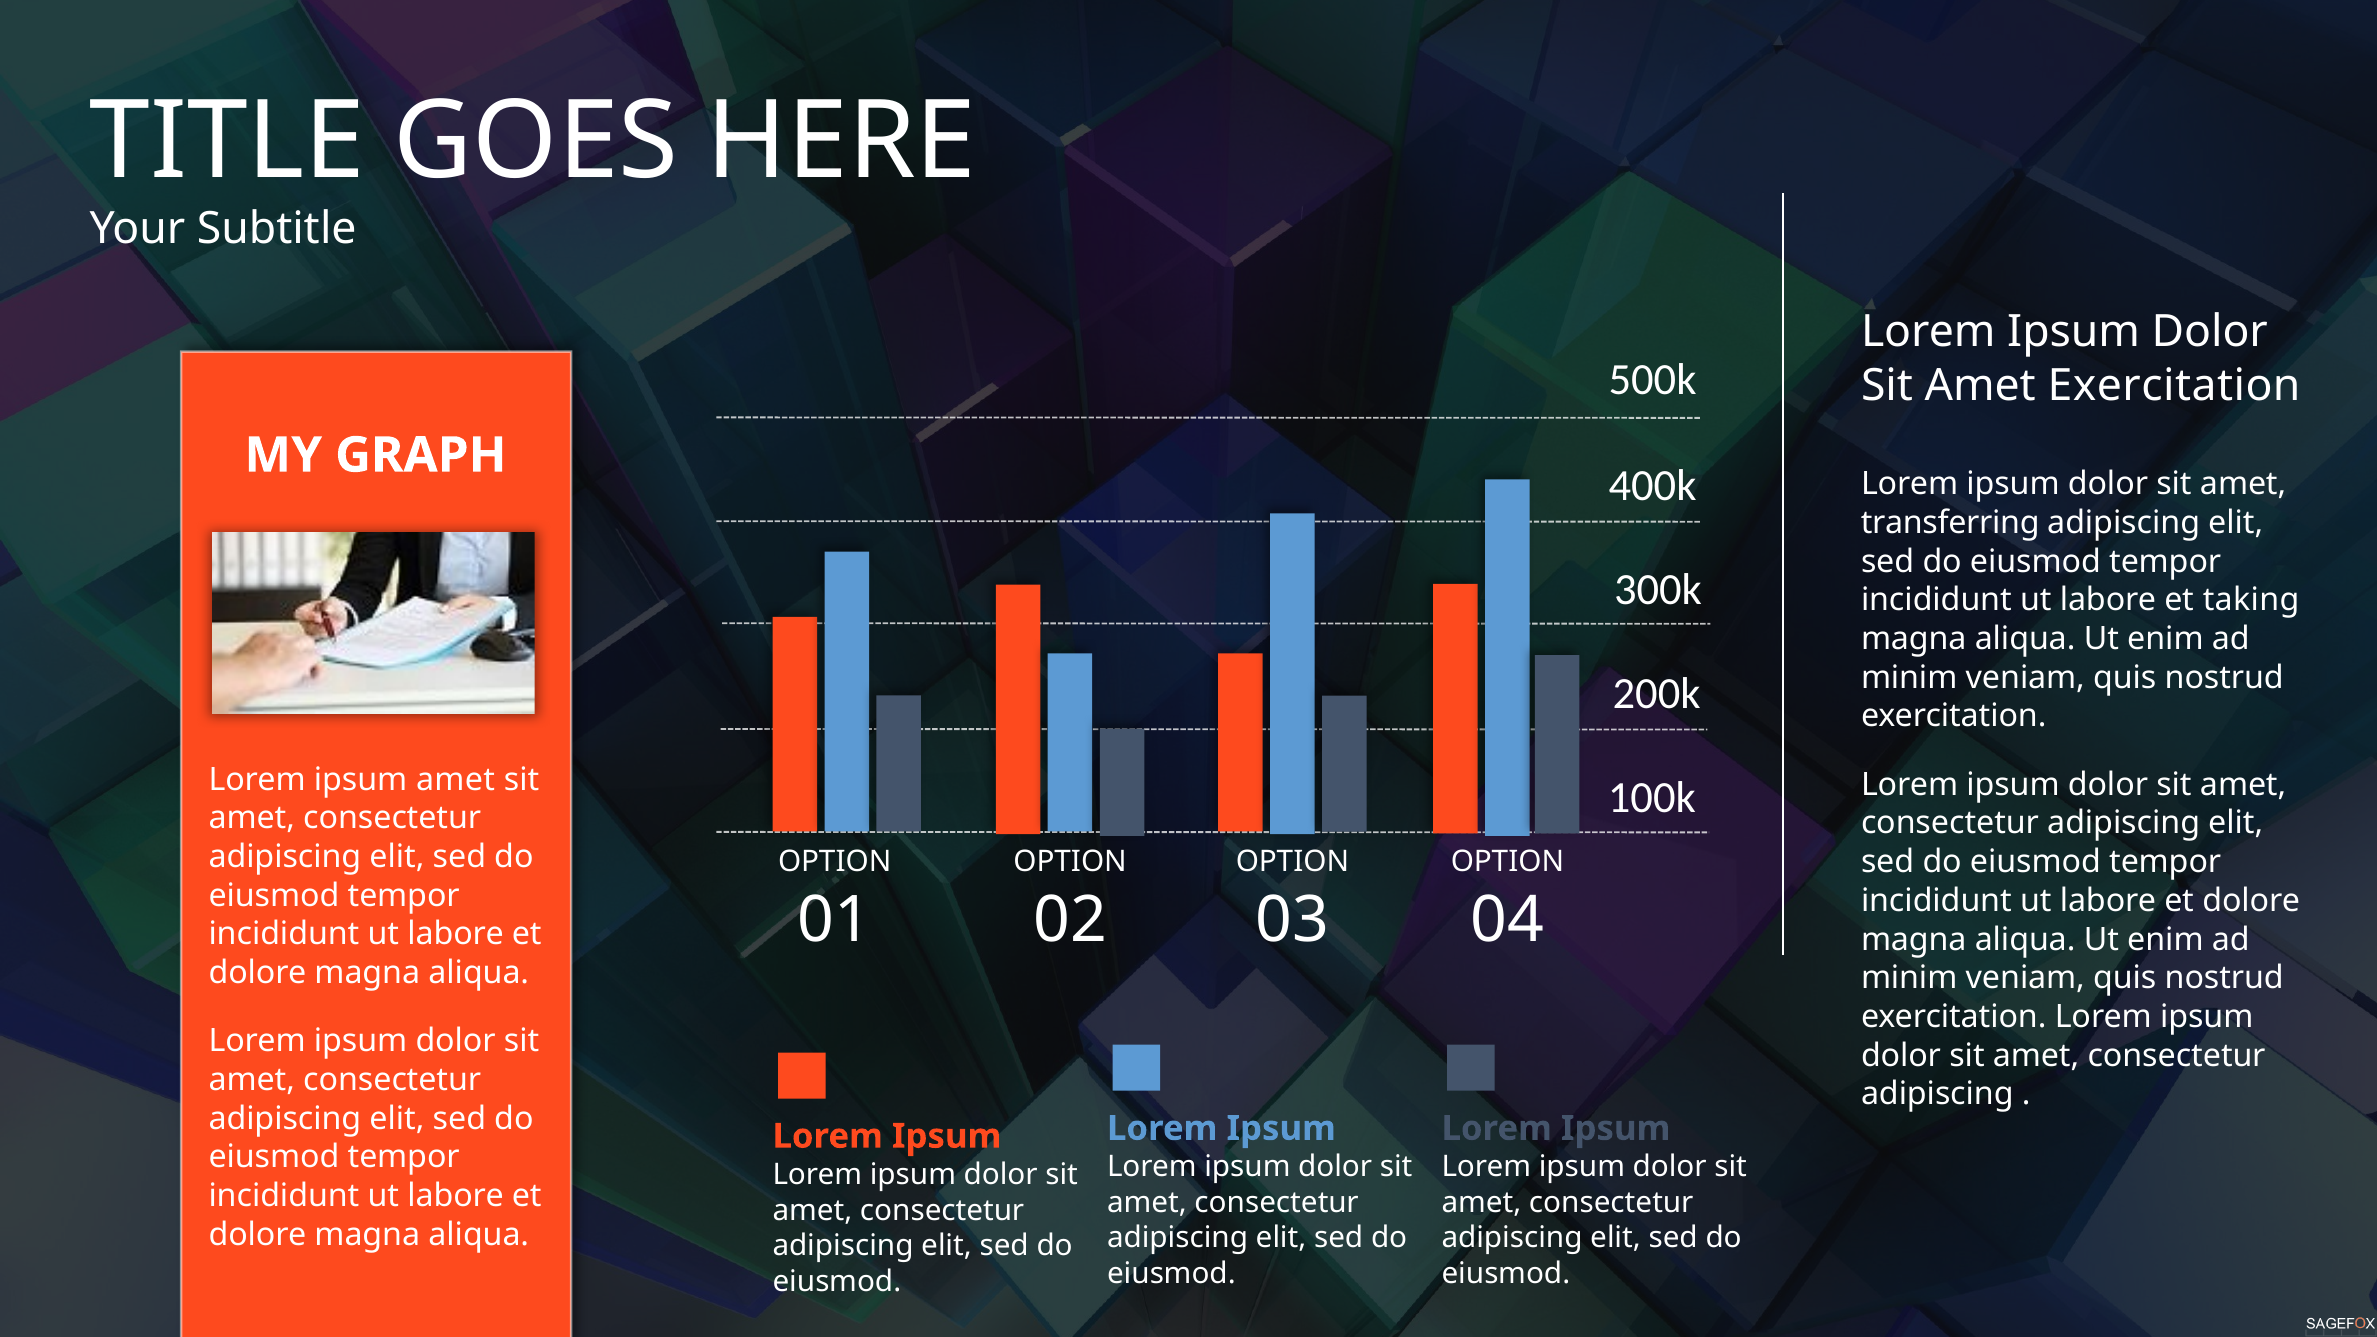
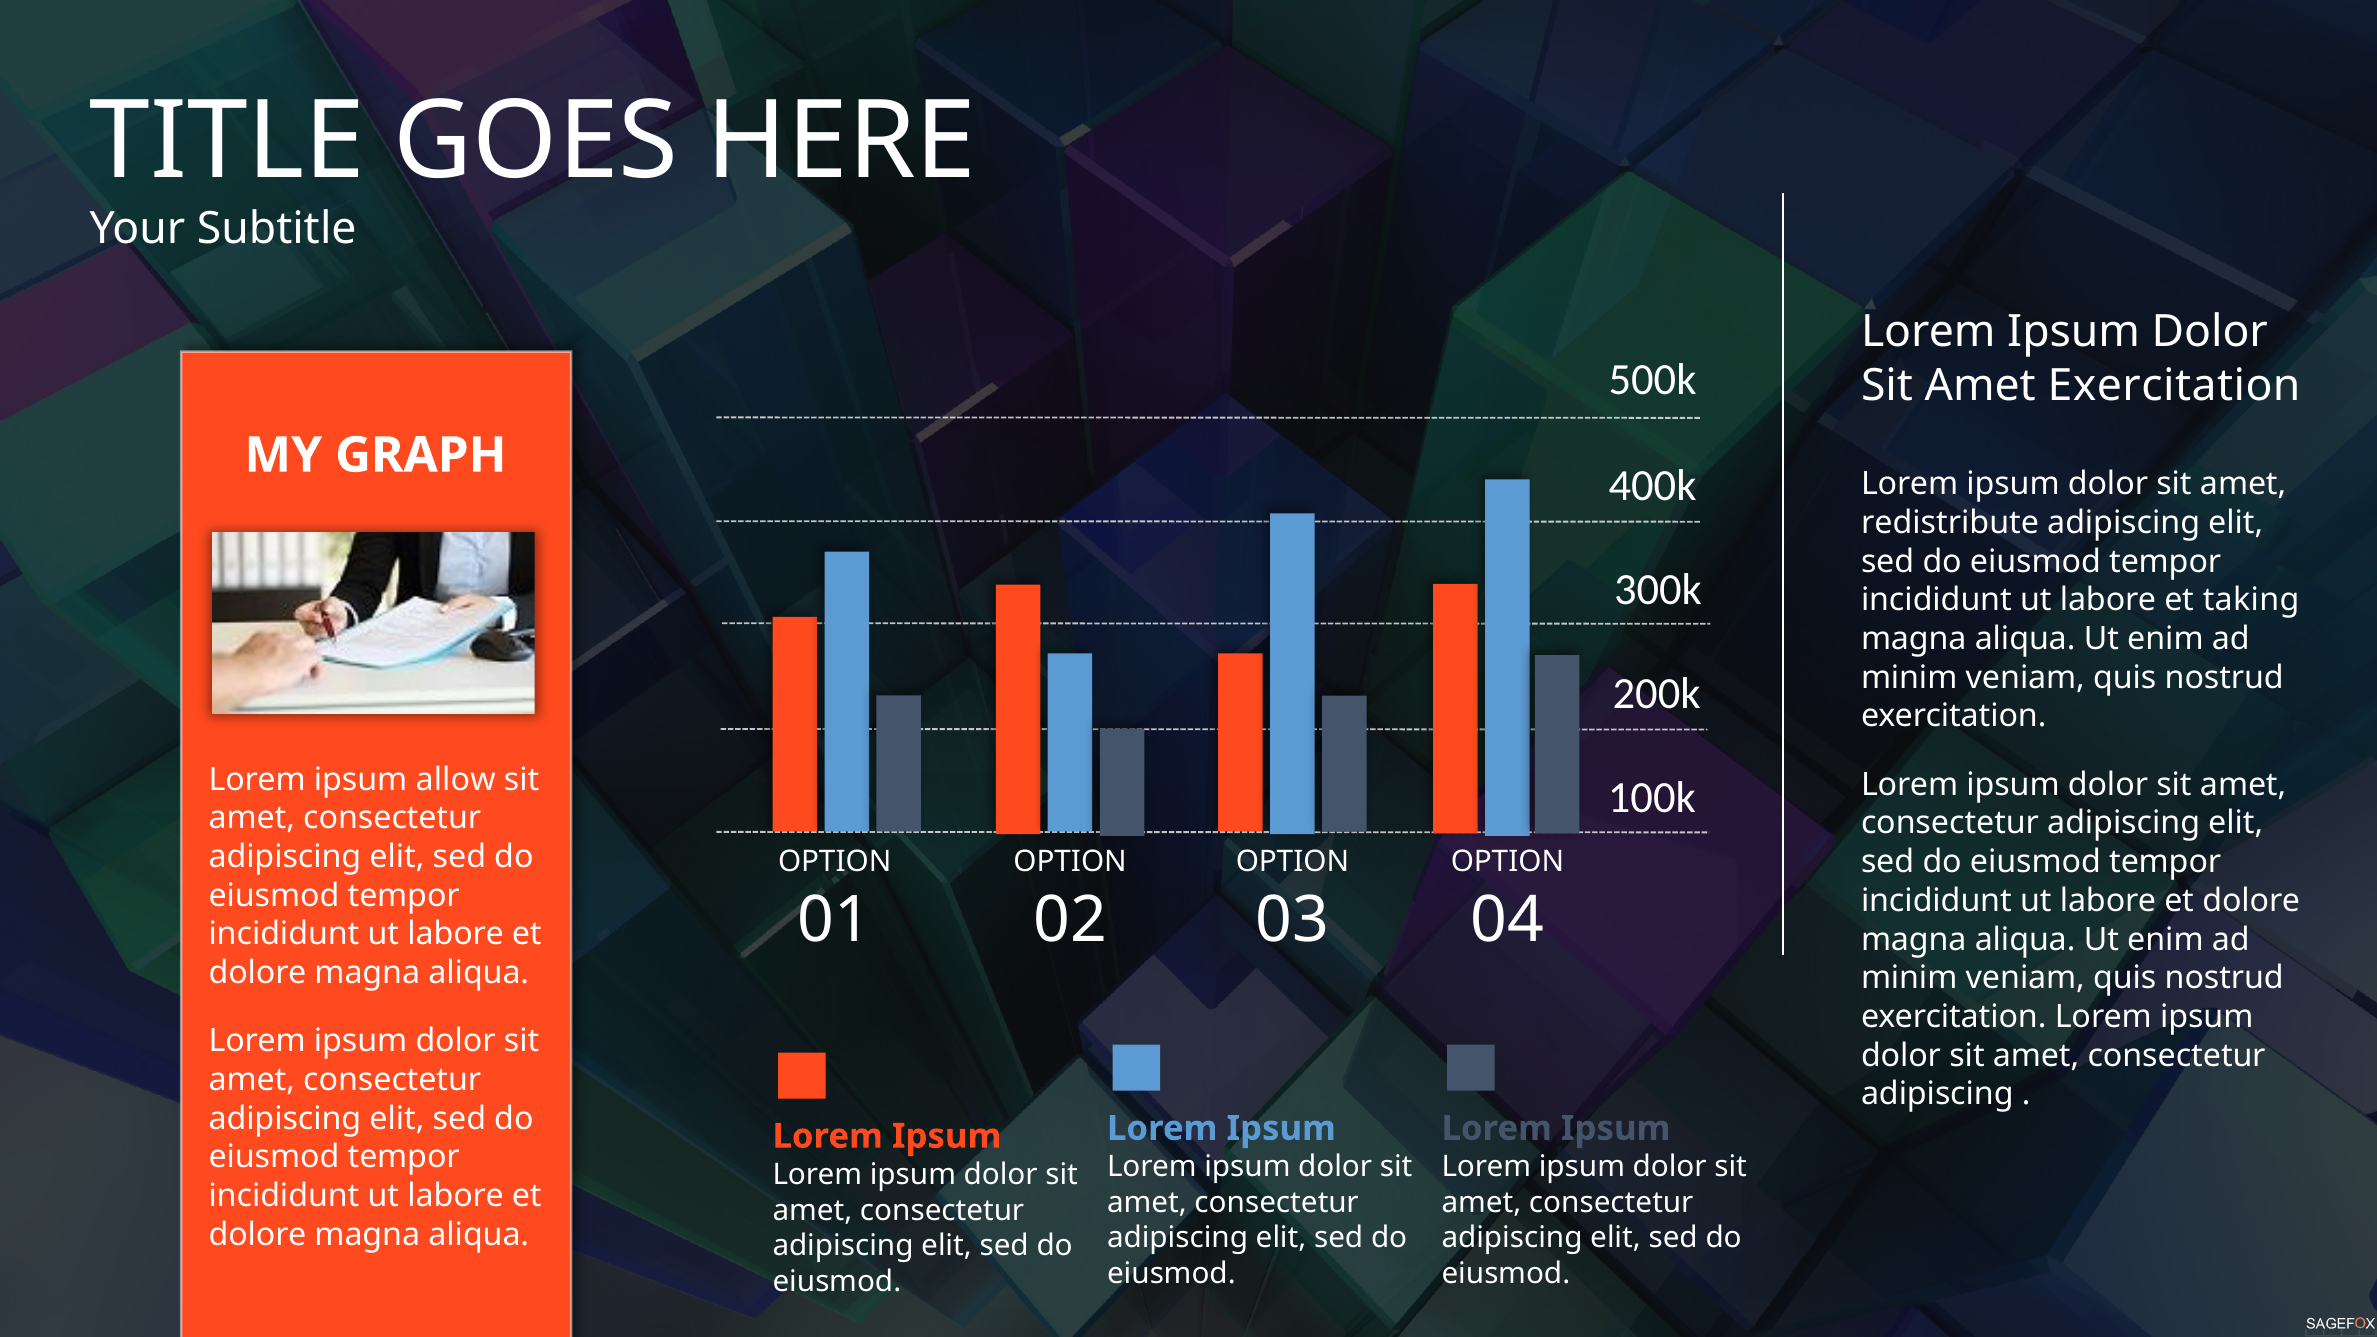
transferring: transferring -> redistribute
ipsum amet: amet -> allow
